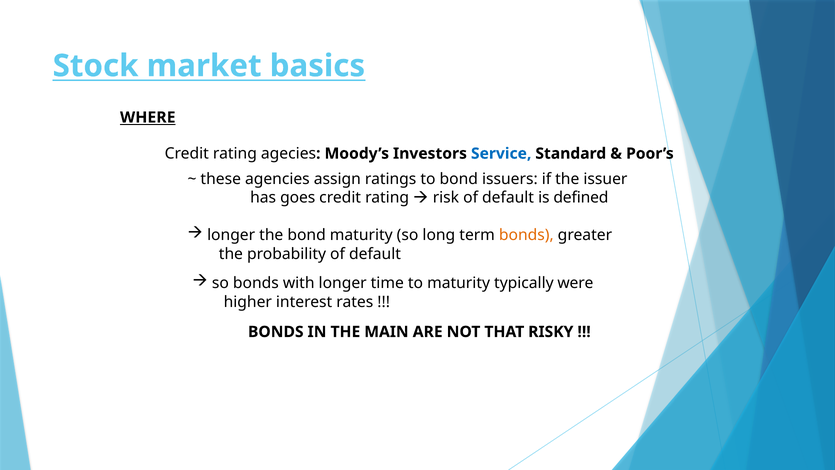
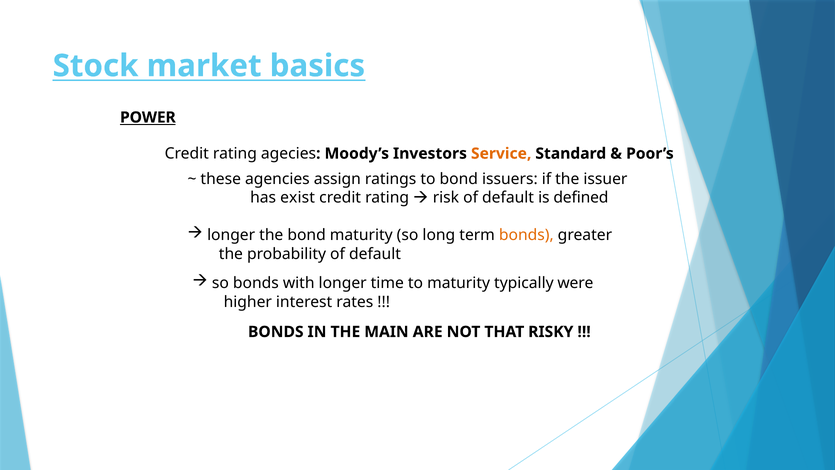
WHERE: WHERE -> POWER
Service colour: blue -> orange
goes: goes -> exist
